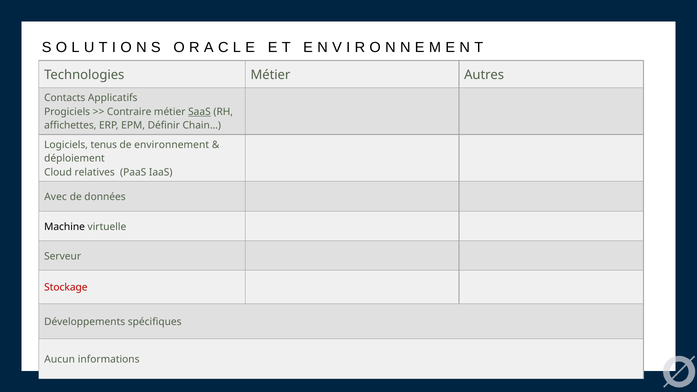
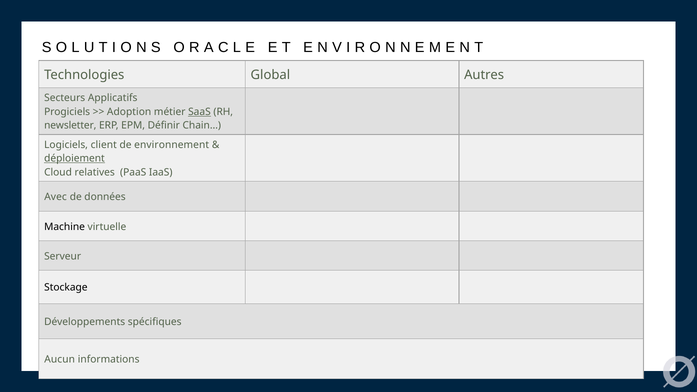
Technologies Métier: Métier -> Global
Contacts: Contacts -> Secteurs
Contraire: Contraire -> Adoption
affichettes: affichettes -> newsletter
tenus: tenus -> client
déploiement underline: none -> present
Stockage colour: red -> black
